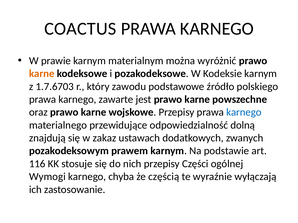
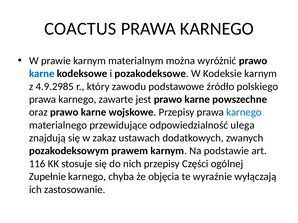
karne at (42, 74) colour: orange -> blue
1.7.6703: 1.7.6703 -> 4.9.2985
dolną: dolną -> ulega
Wymogi: Wymogi -> Zupełnie
częścią: częścią -> objęcia
